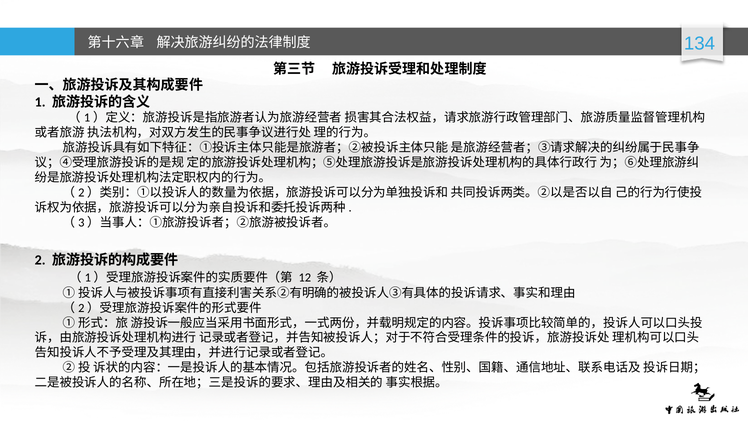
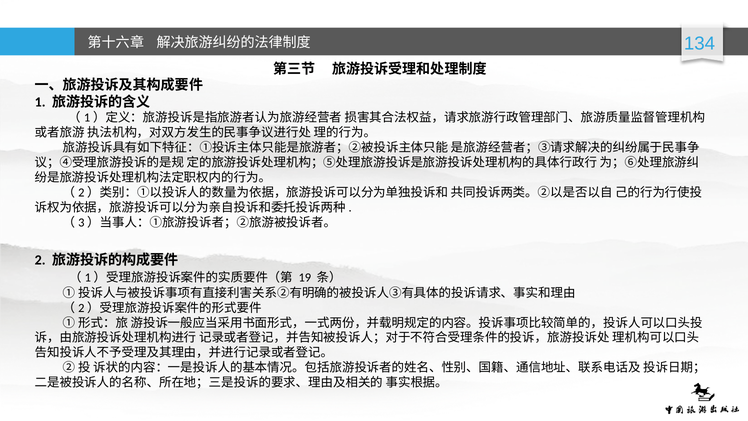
12: 12 -> 19
